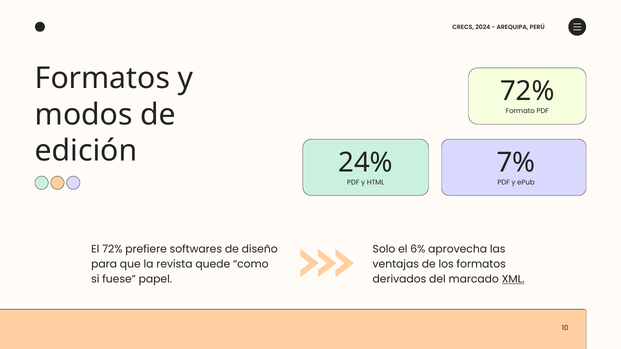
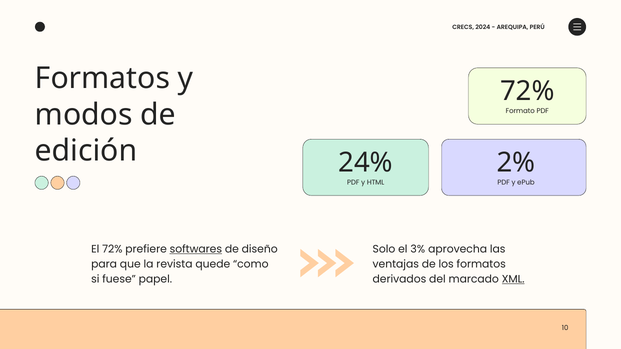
7%: 7% -> 2%
softwares underline: none -> present
6%: 6% -> 3%
